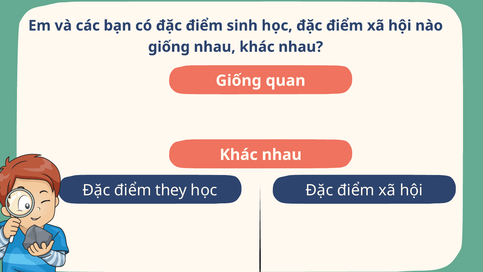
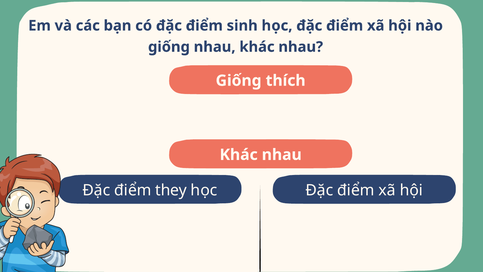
quan: quan -> thích
